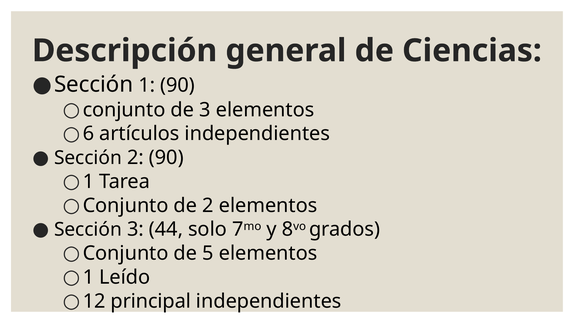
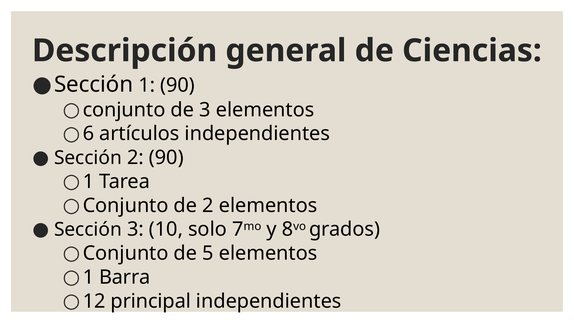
44: 44 -> 10
Leído: Leído -> Barra
